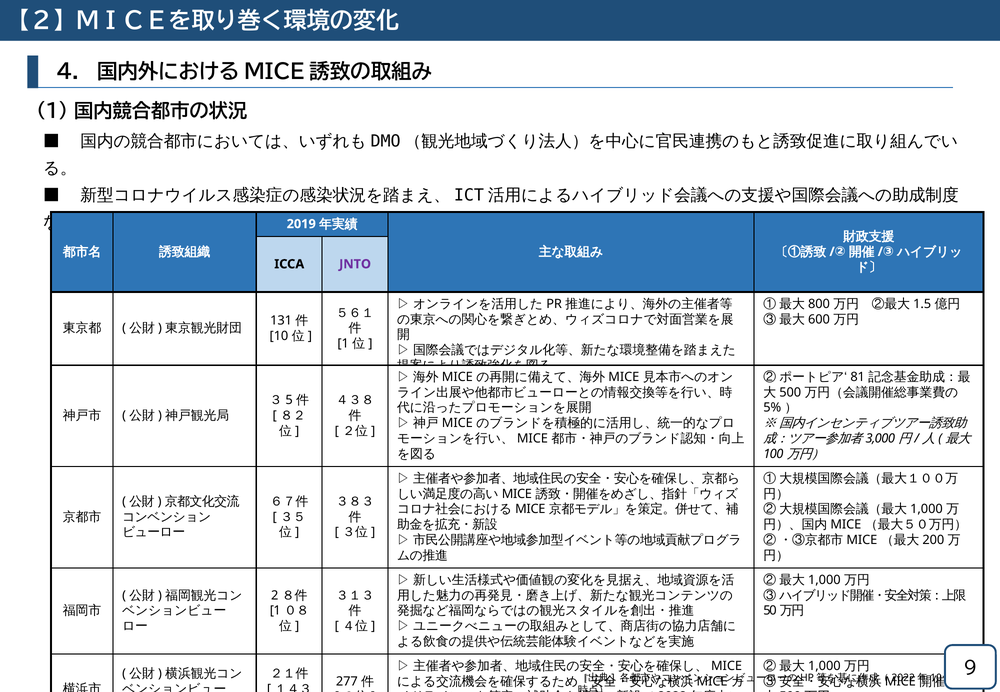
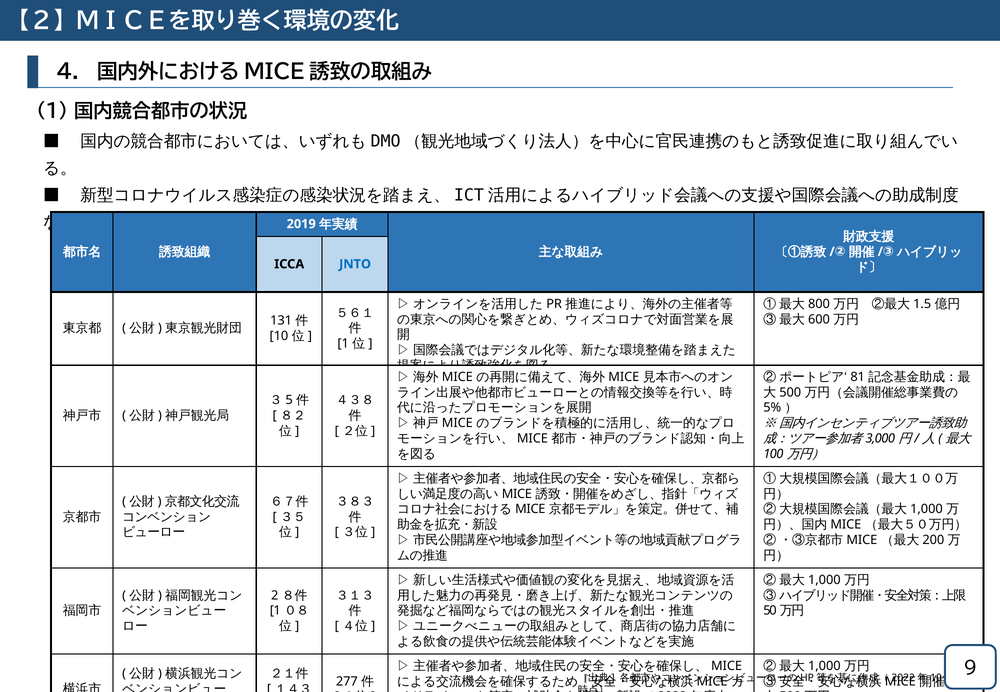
JNTO colour: purple -> blue
